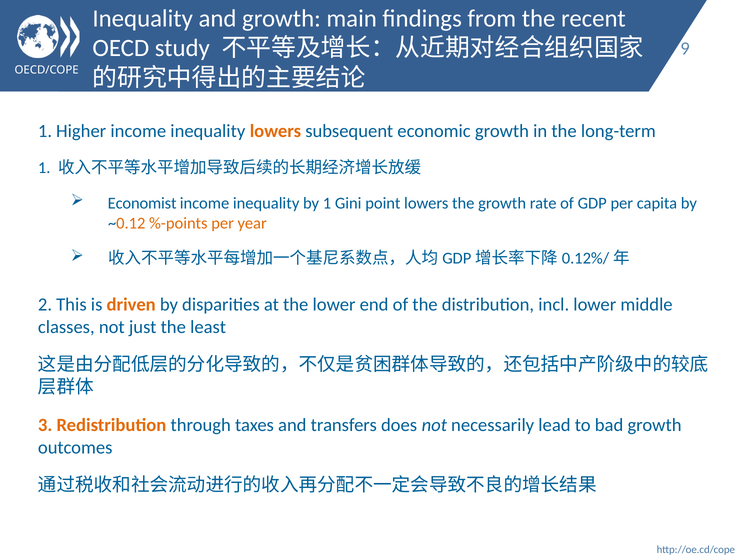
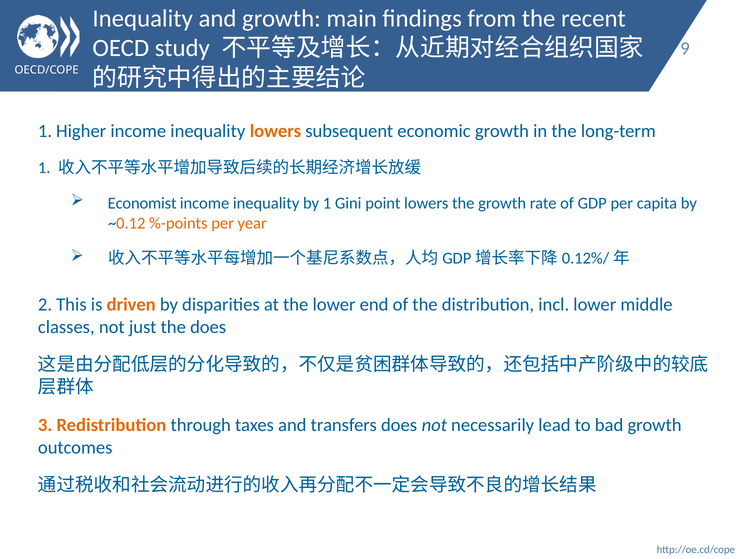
the least: least -> does
